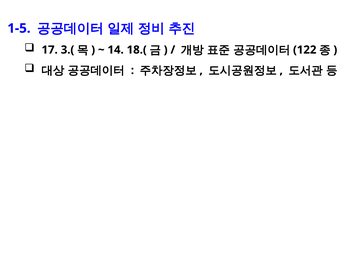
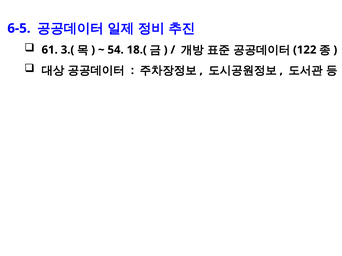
1-5: 1-5 -> 6-5
17: 17 -> 61
14: 14 -> 54
